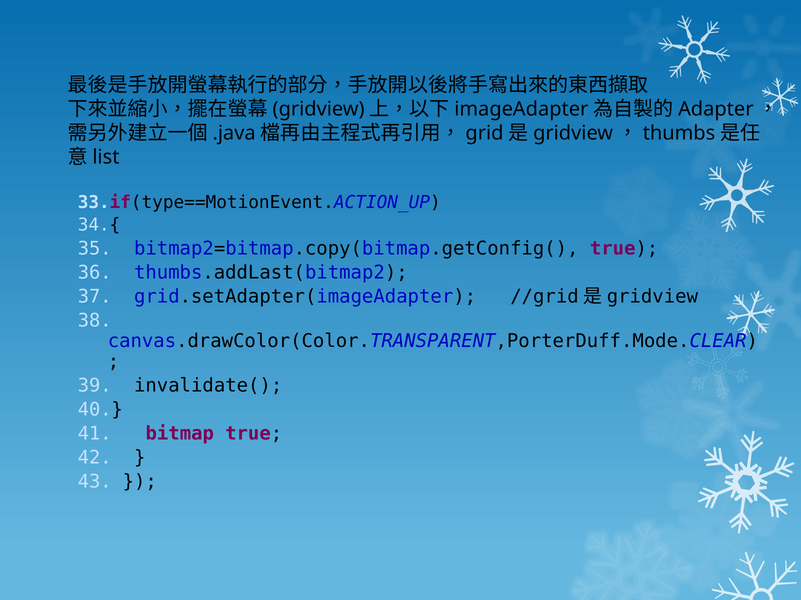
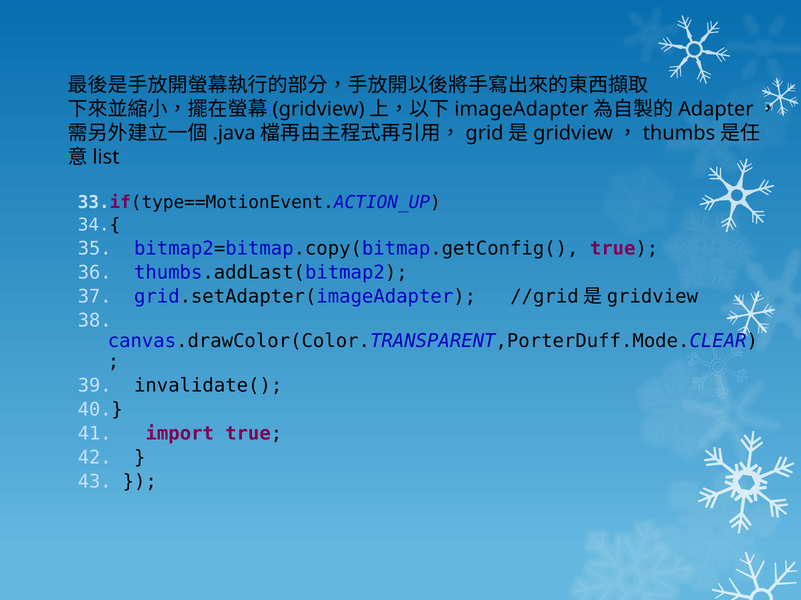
bitmap: bitmap -> import
